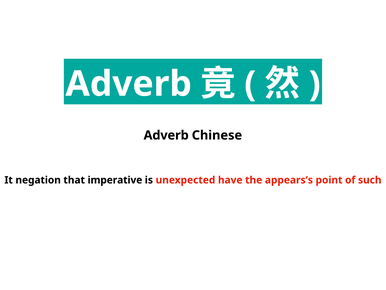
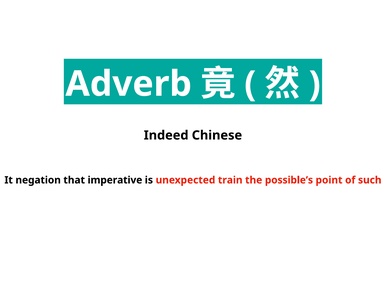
Adverb at (166, 135): Adverb -> Indeed
have: have -> train
appears’s: appears’s -> possible’s
